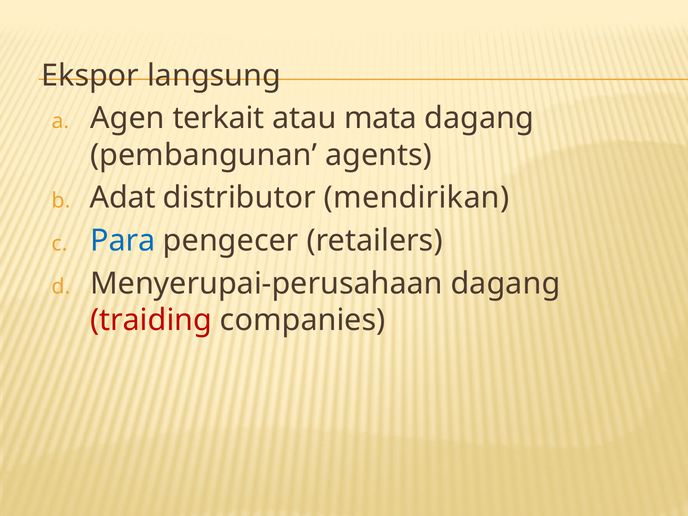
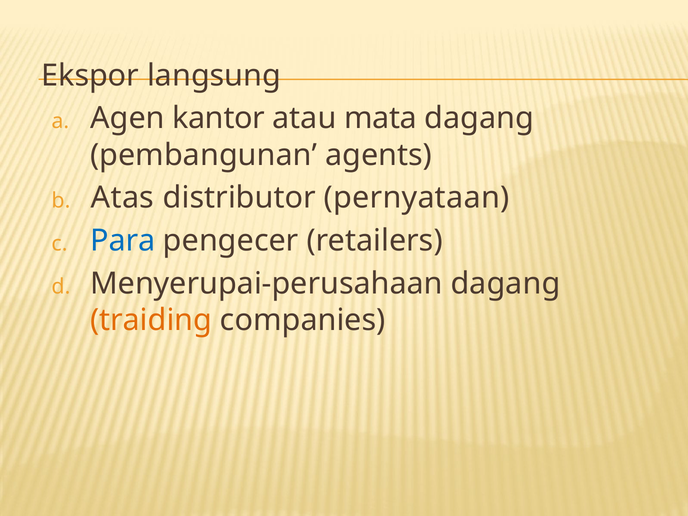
terkait: terkait -> kantor
Adat: Adat -> Atas
mendirikan: mendirikan -> pernyataan
traiding colour: red -> orange
